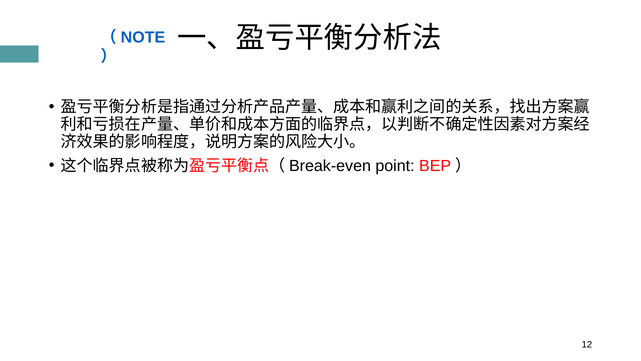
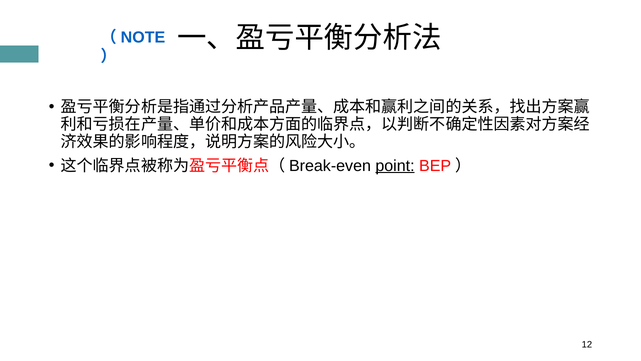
point underline: none -> present
